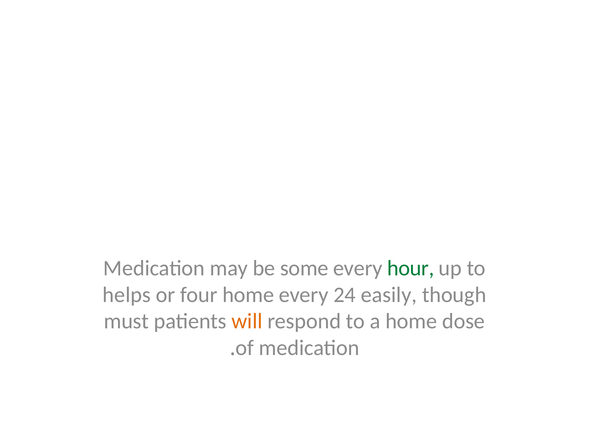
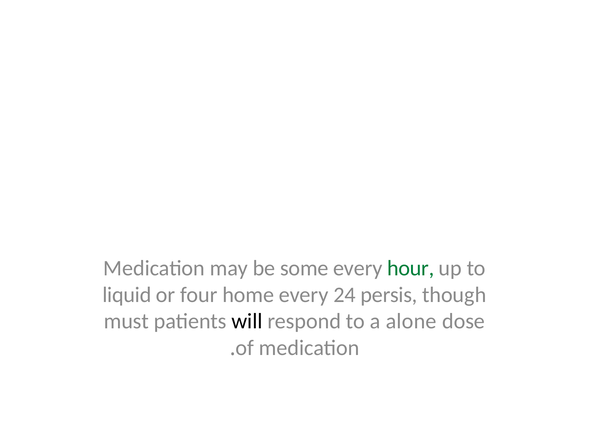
helps: helps -> liquid
easily: easily -> persis
will colour: orange -> black
a home: home -> alone
